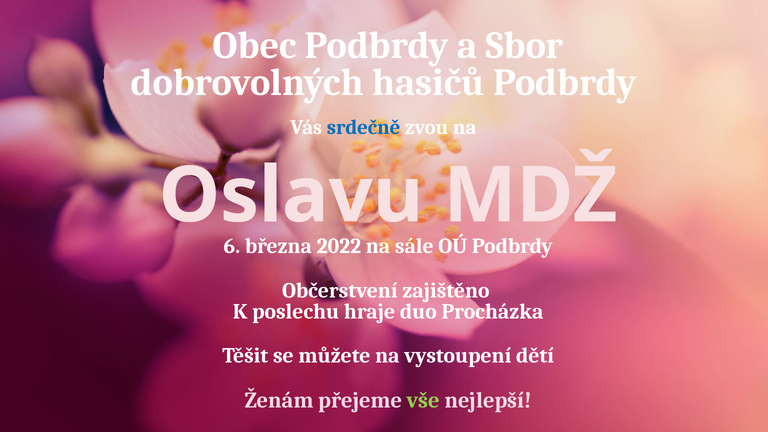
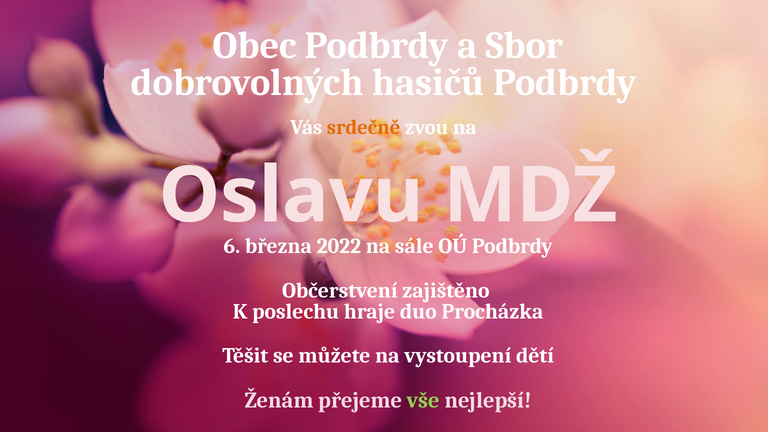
srdečně colour: blue -> orange
